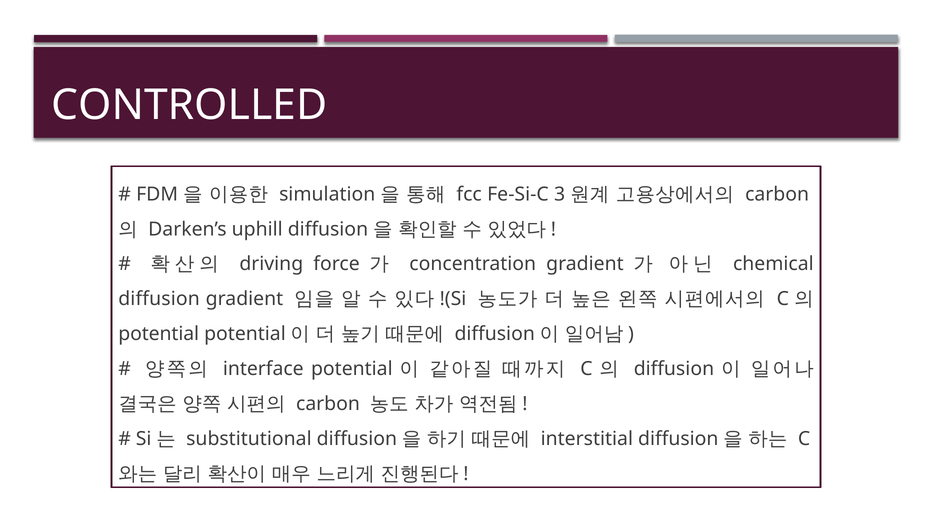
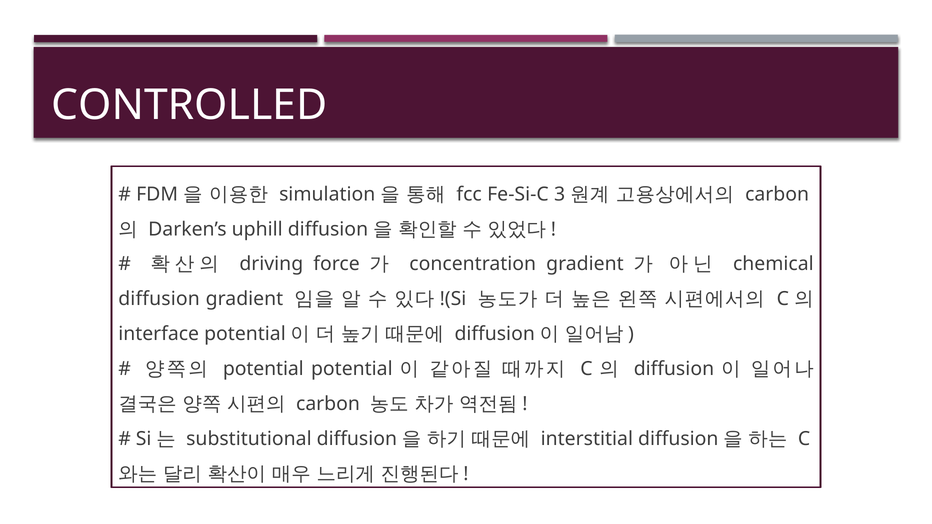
potential at (159, 334): potential -> interface
interface at (263, 369): interface -> potential
